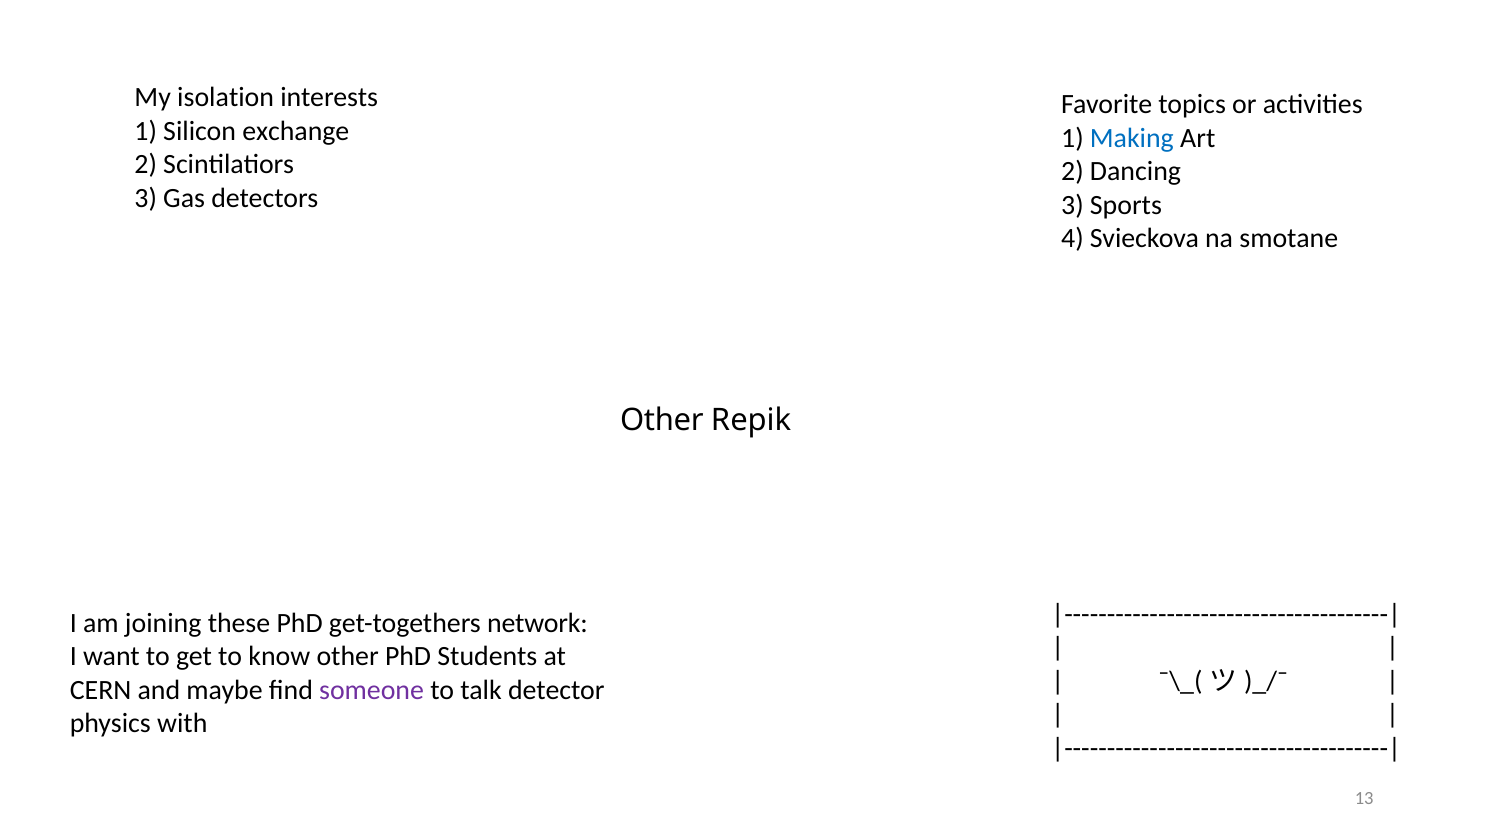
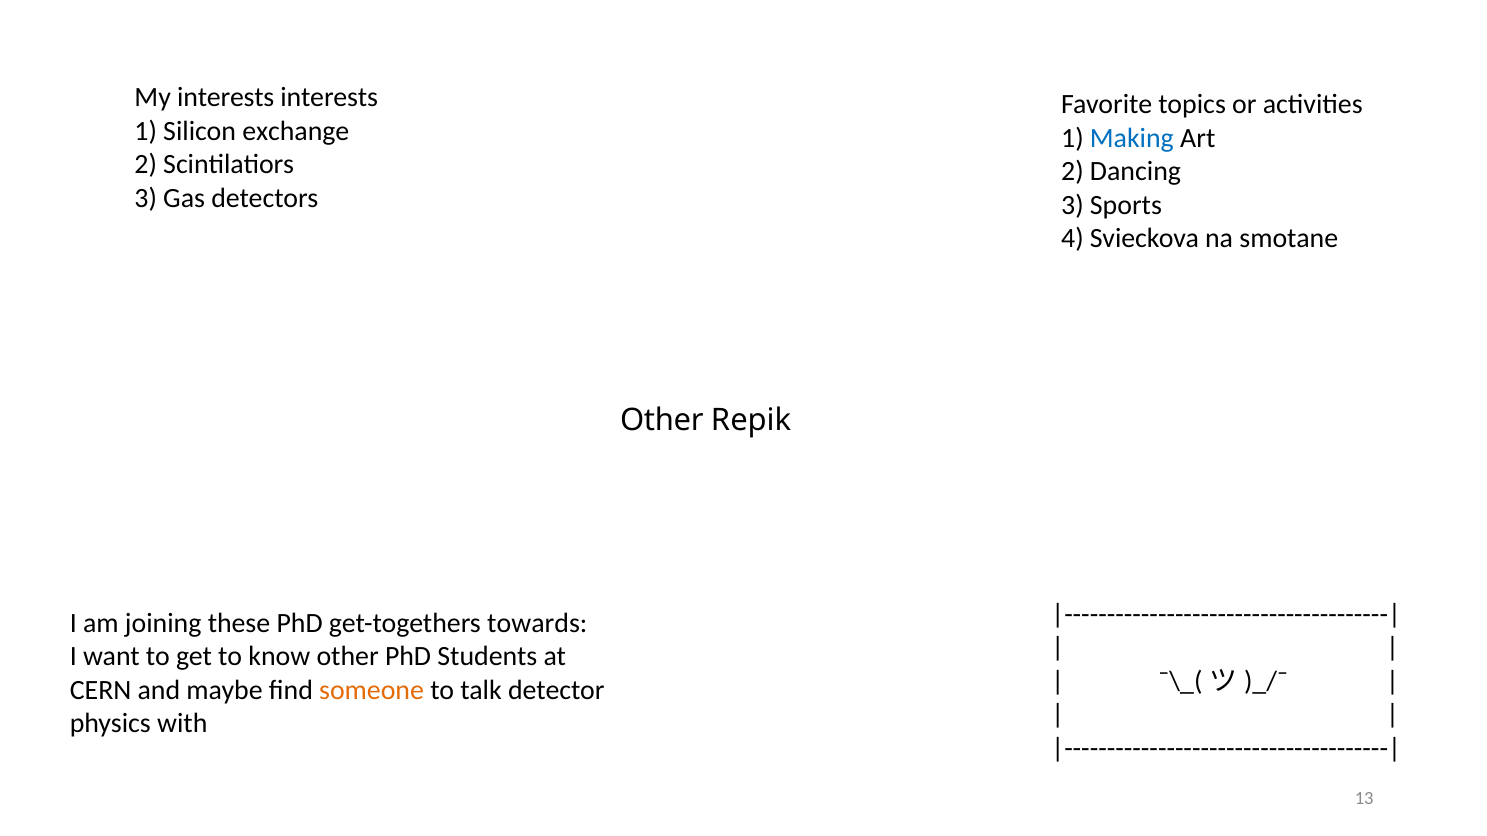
My isolation: isolation -> interests
network: network -> towards
someone colour: purple -> orange
